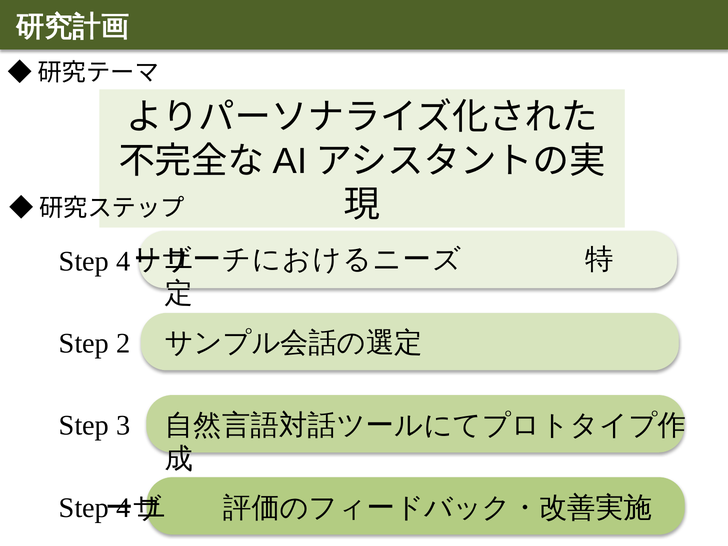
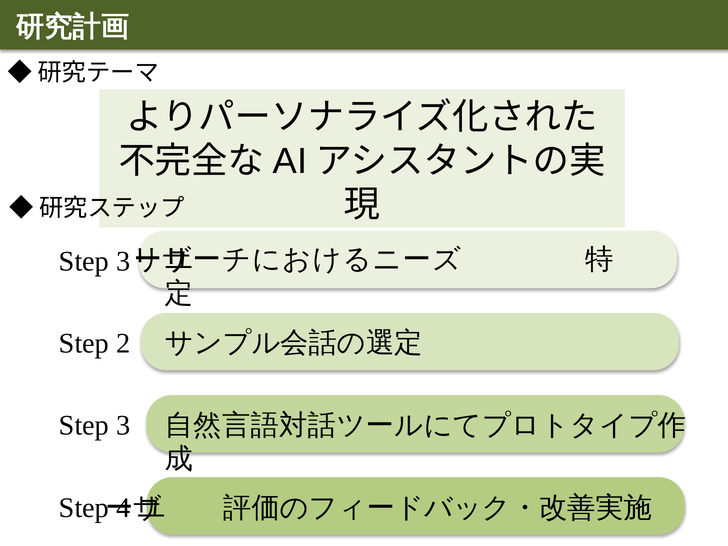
4 at (123, 261): 4 -> 3
